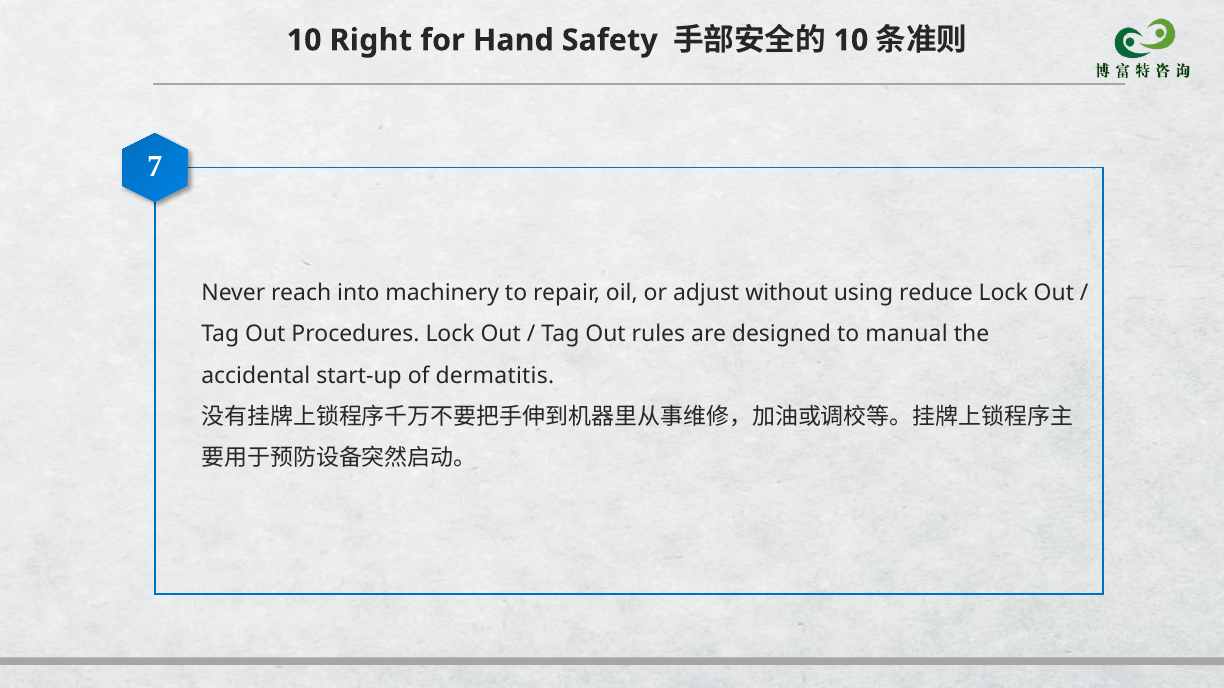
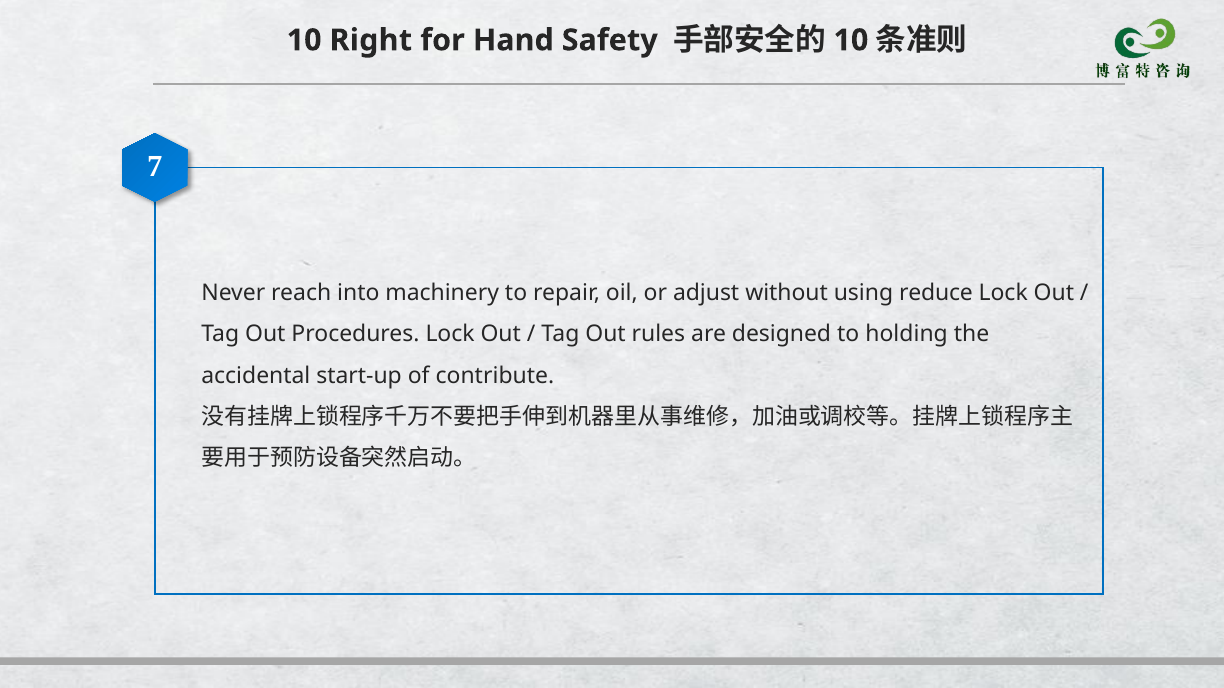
manual: manual -> holding
dermatitis: dermatitis -> contribute
